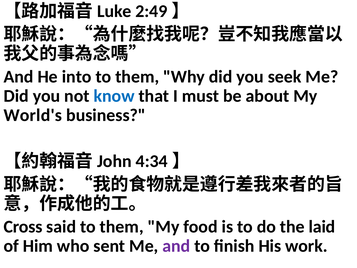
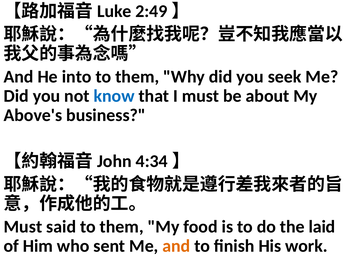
World's: World's -> Above's
Cross at (23, 226): Cross -> Must
and at (176, 246) colour: purple -> orange
